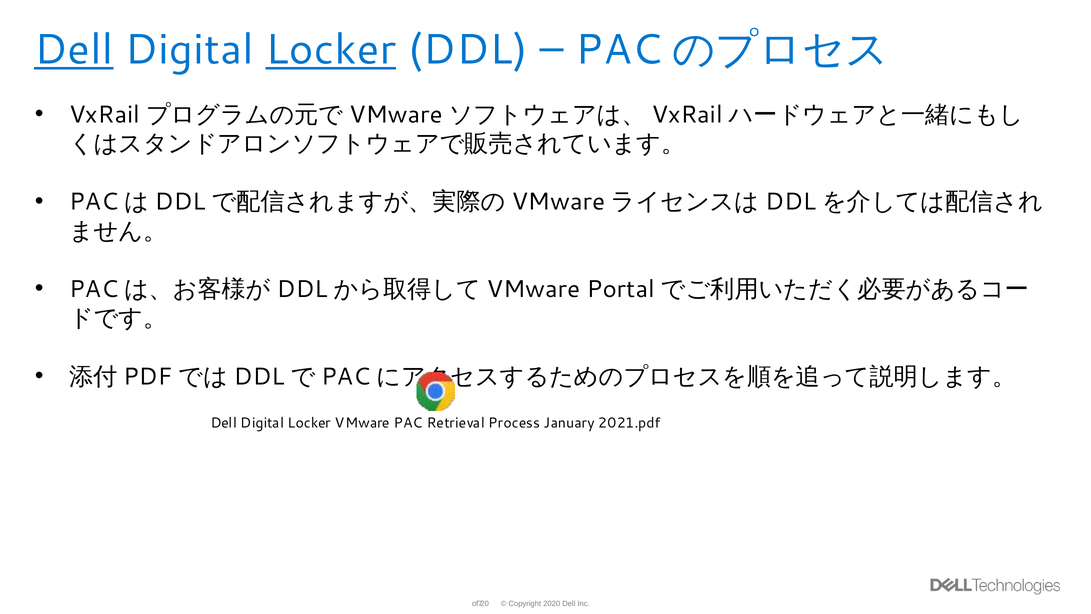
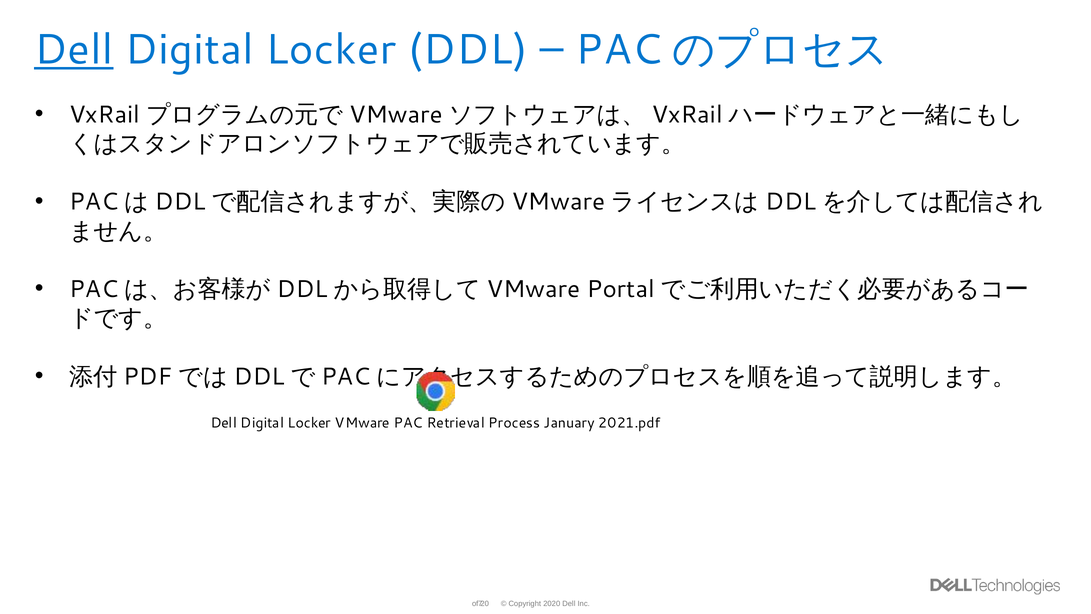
Locker at (331, 50) underline: present -> none
